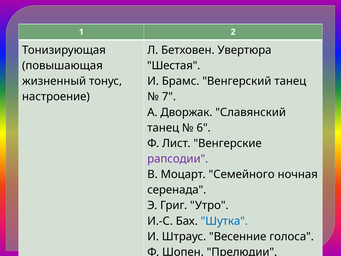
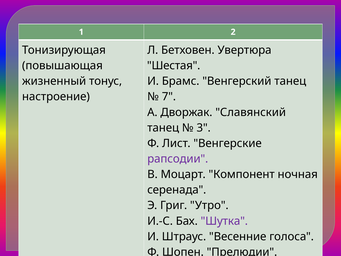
6: 6 -> 3
Семейного: Семейного -> Компонент
Шутка colour: blue -> purple
